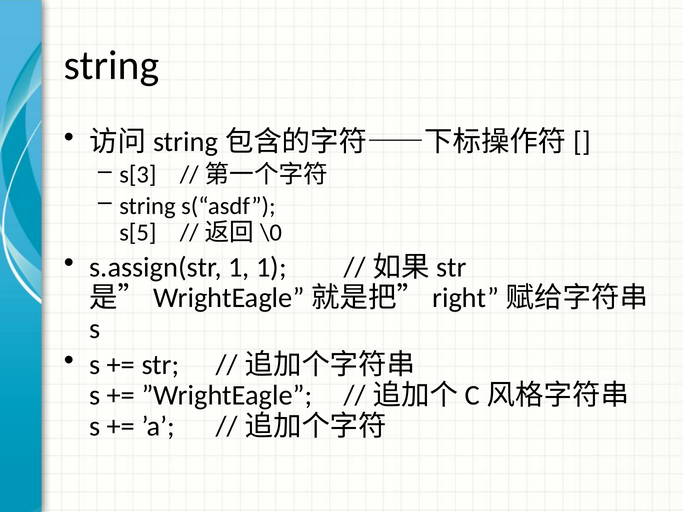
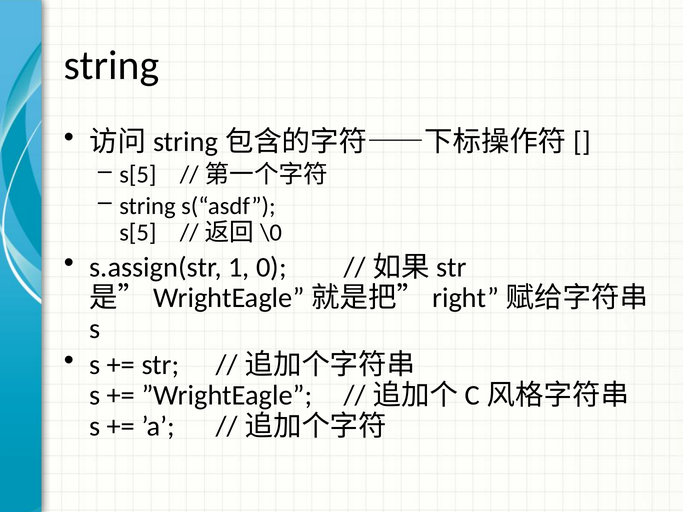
s[3 at (138, 175): s[3 -> s[5
1 1: 1 -> 0
